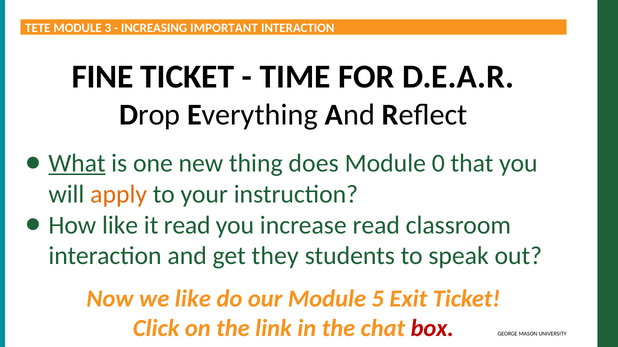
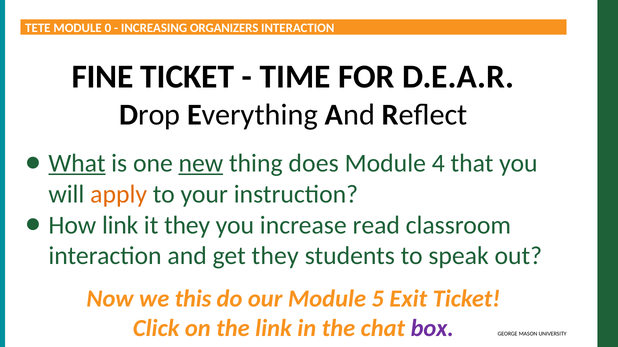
3: 3 -> 0
IMPORTANT: IMPORTANT -> ORGANIZERS
new underline: none -> present
0: 0 -> 4
How like: like -> link
it read: read -> they
we like: like -> this
box colour: red -> purple
